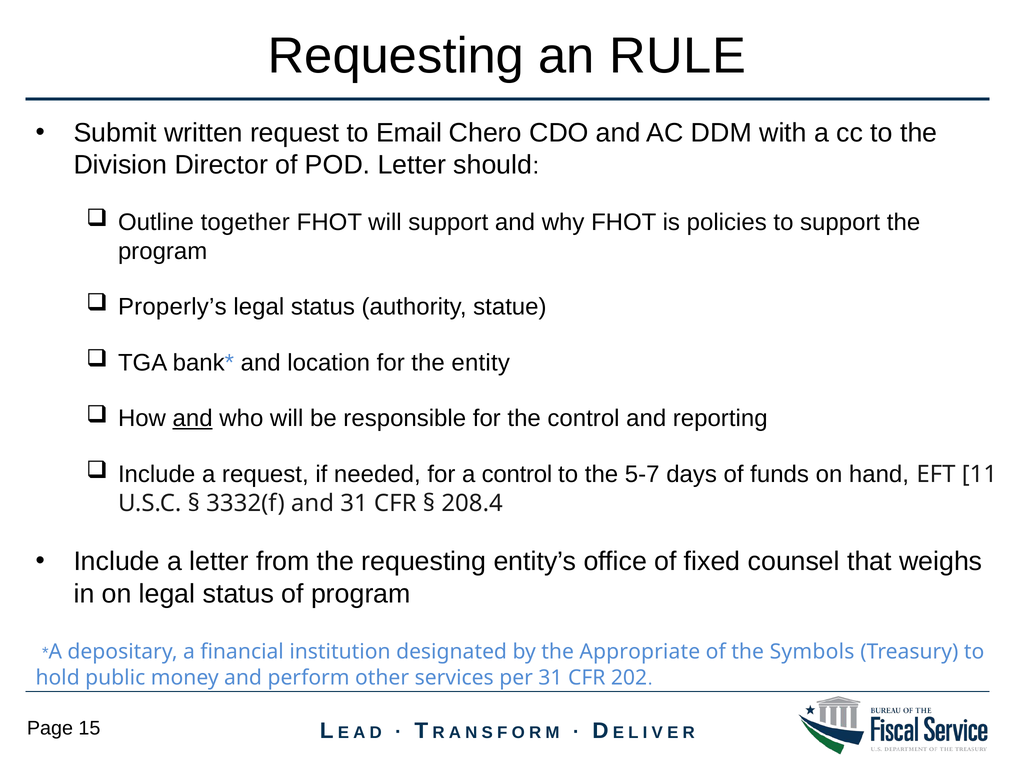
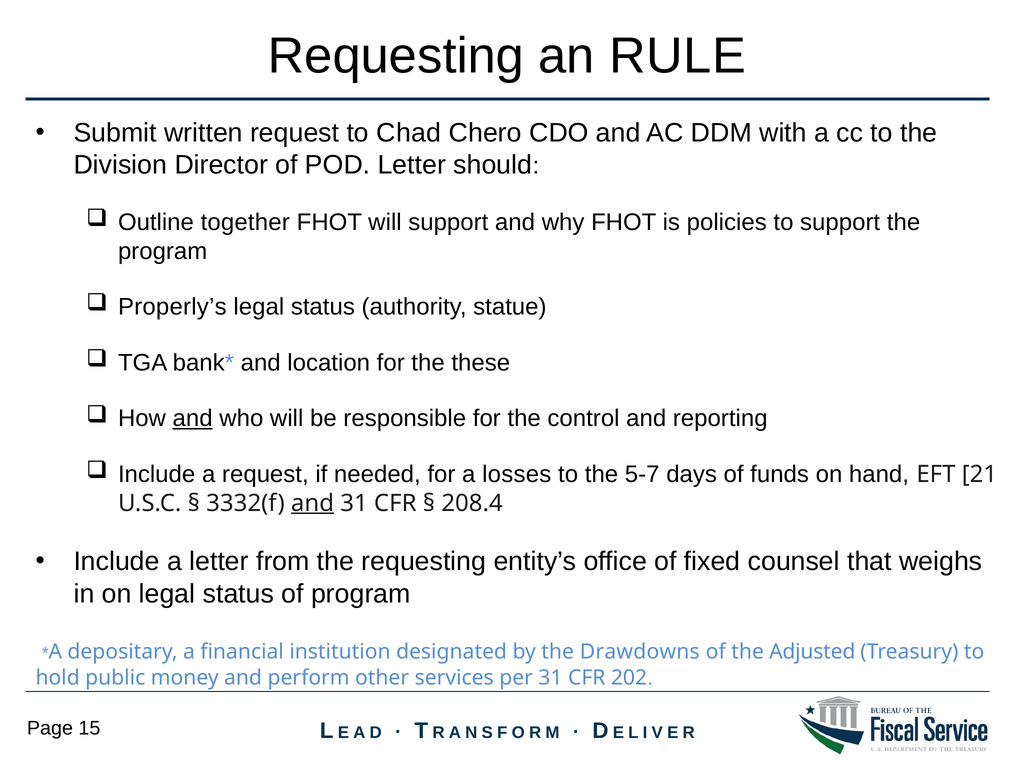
Email: Email -> Chad
entity: entity -> these
a control: control -> losses
11: 11 -> 21
and at (313, 503) underline: none -> present
Appropriate: Appropriate -> Drawdowns
Symbols: Symbols -> Adjusted
